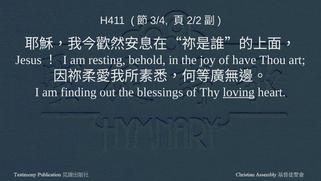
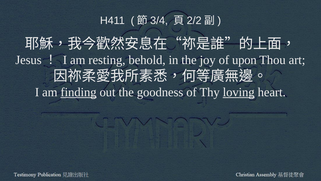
have: have -> upon
finding underline: none -> present
blessings: blessings -> goodness
